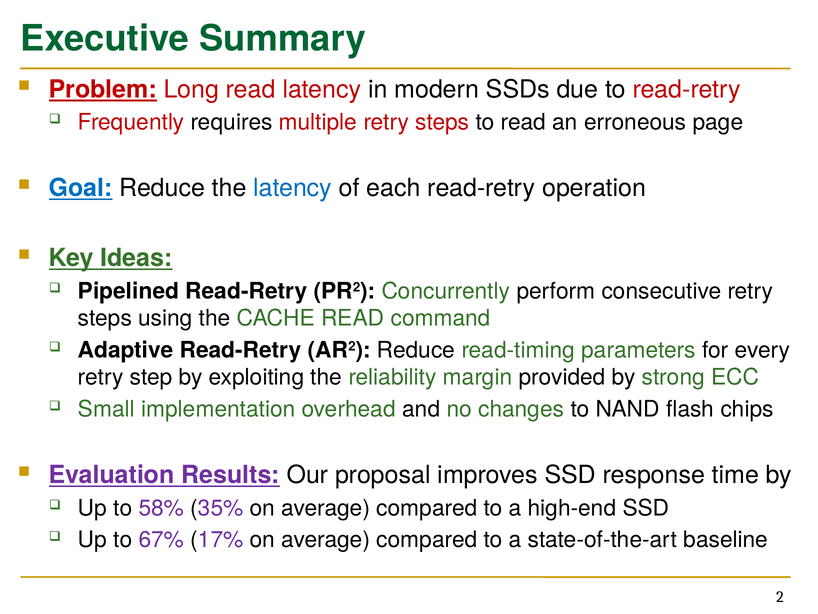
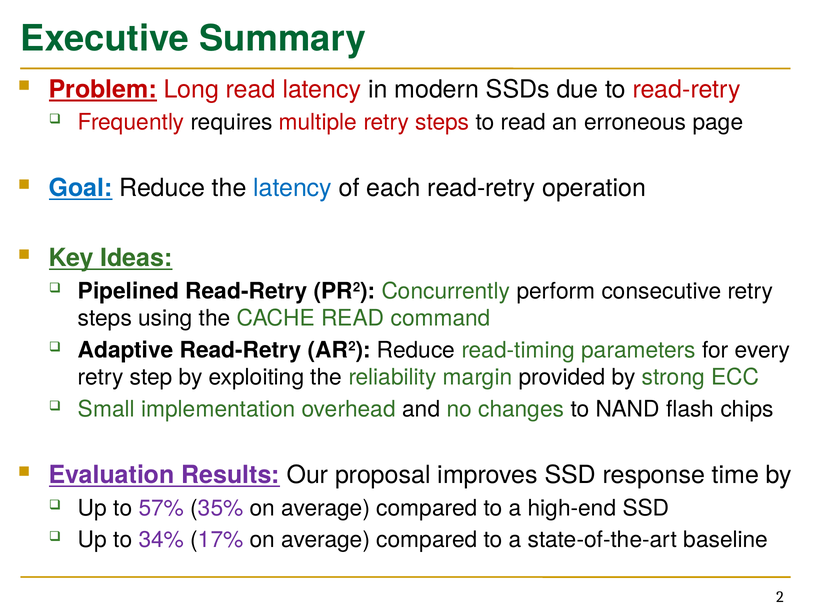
58%: 58% -> 57%
67%: 67% -> 34%
